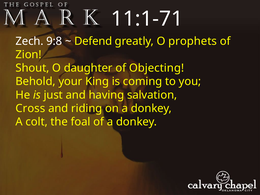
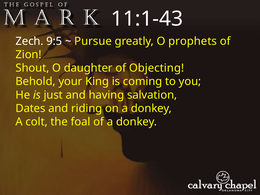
11:1-71: 11:1-71 -> 11:1-43
9:8: 9:8 -> 9:5
Defend: Defend -> Pursue
Cross: Cross -> Dates
